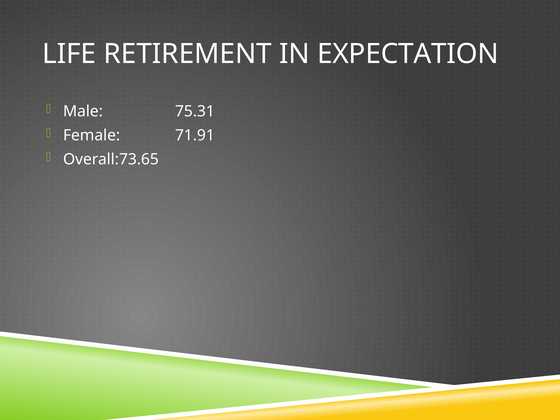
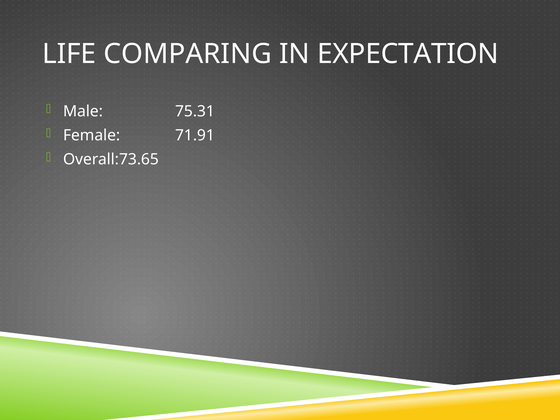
RETIREMENT: RETIREMENT -> COMPARING
